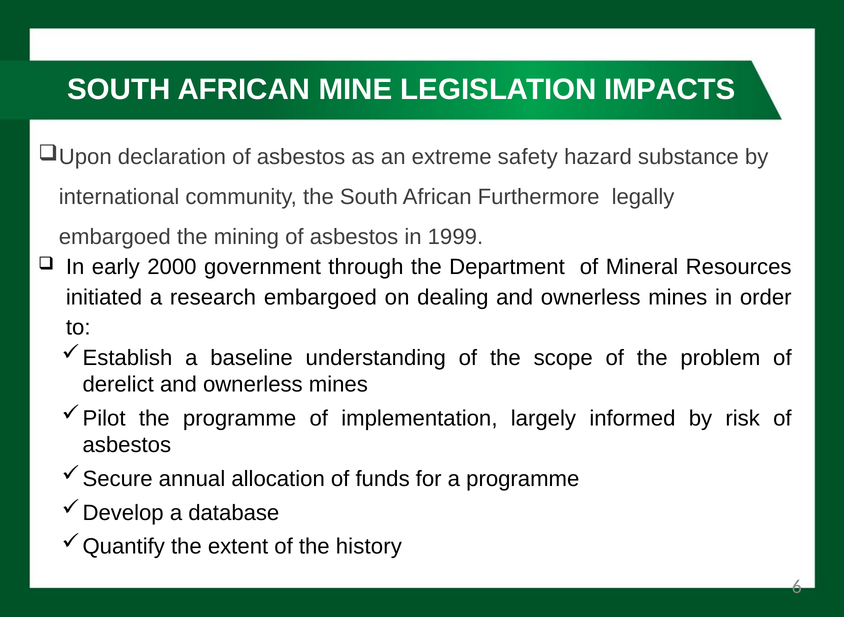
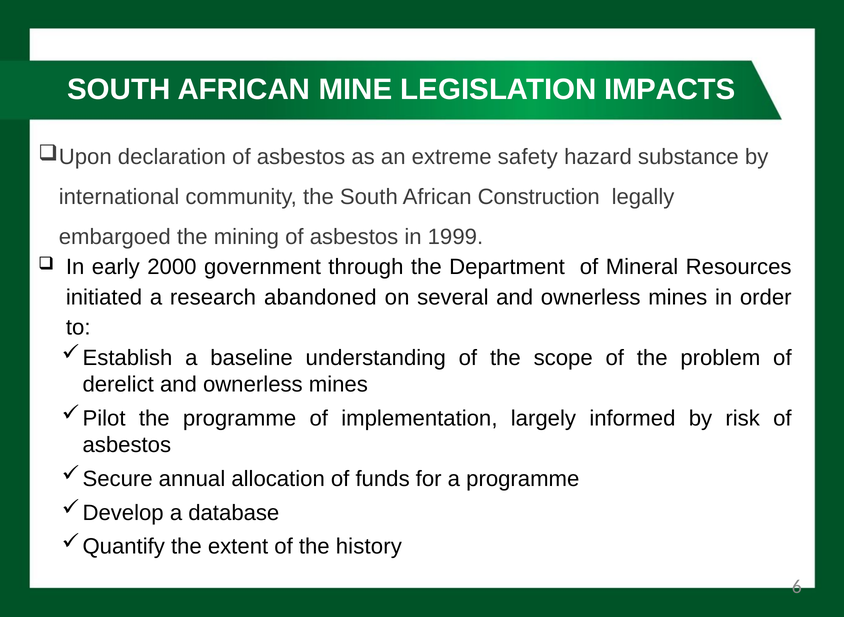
Furthermore: Furthermore -> Construction
research embargoed: embargoed -> abandoned
dealing: dealing -> several
